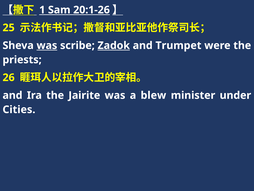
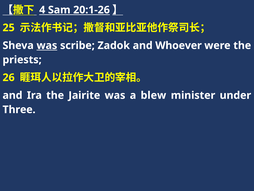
1: 1 -> 4
Zadok underline: present -> none
Trumpet: Trumpet -> Whoever
Cities: Cities -> Three
